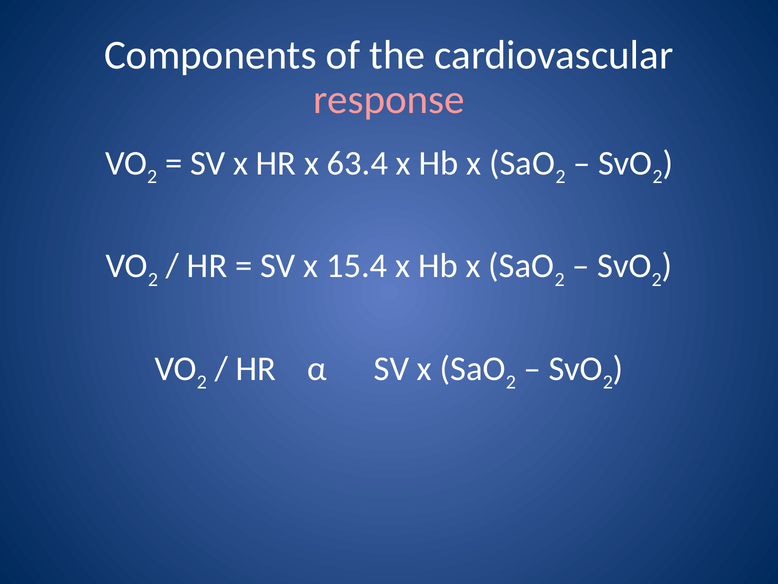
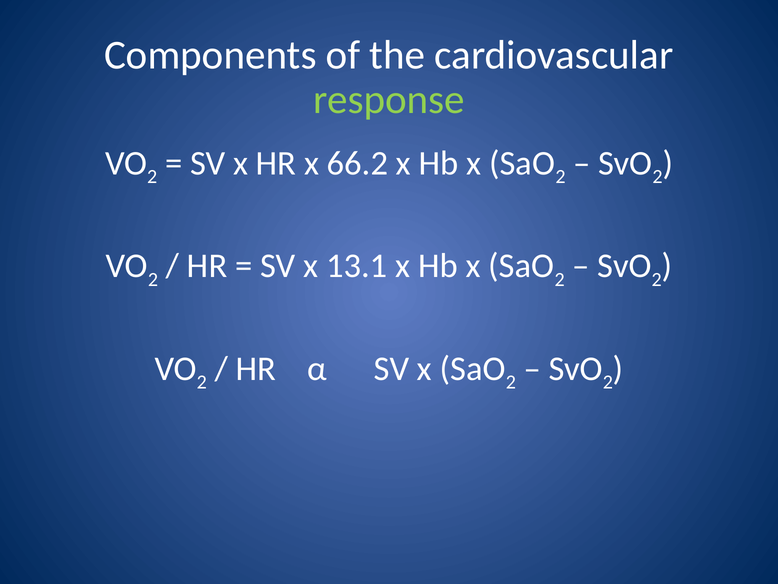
response colour: pink -> light green
63.4: 63.4 -> 66.2
15.4: 15.4 -> 13.1
